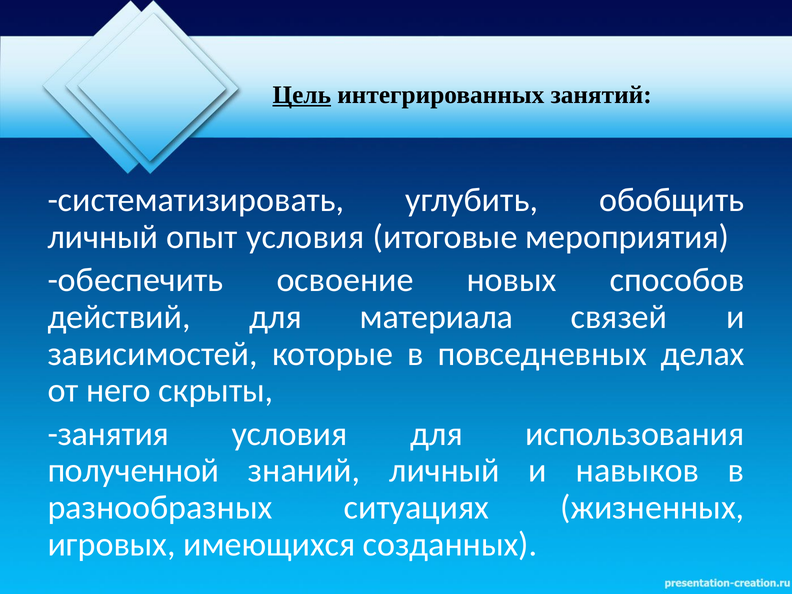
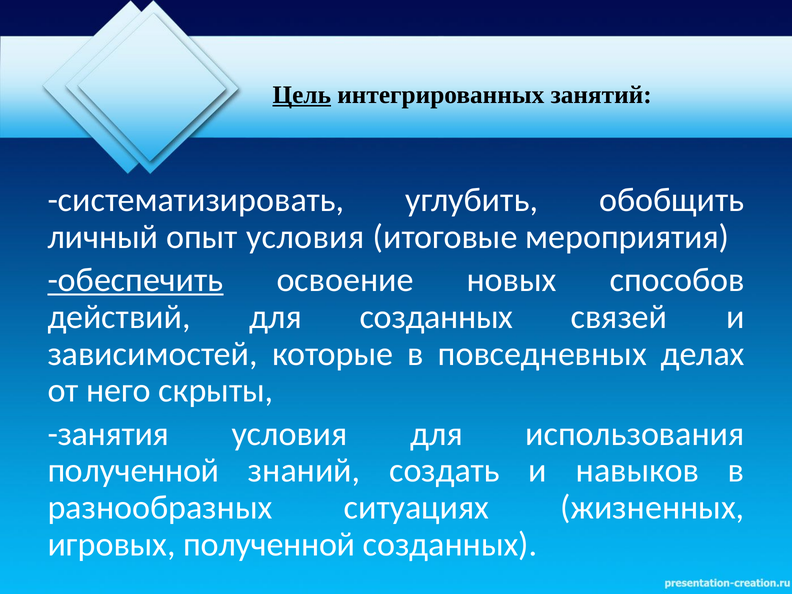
обеспечить underline: none -> present
для материала: материала -> созданных
знаний личный: личный -> создать
игровых имеющихся: имеющихся -> полученной
